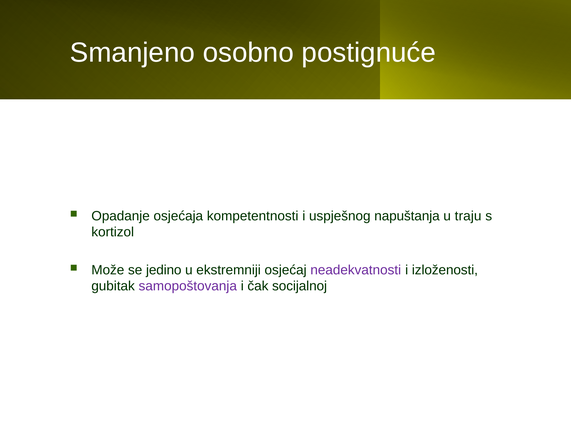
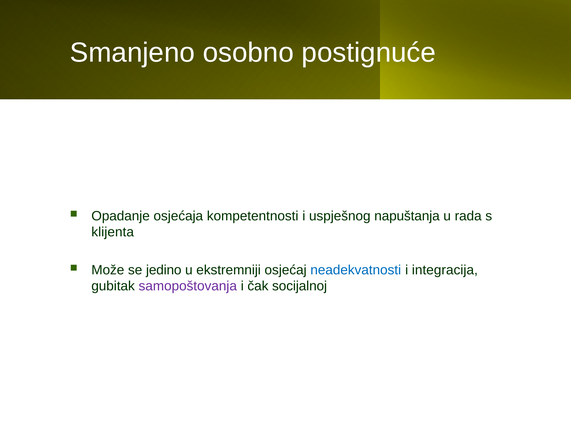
traju: traju -> rada
kortizol: kortizol -> klijenta
neadekvatnosti colour: purple -> blue
izloženosti: izloženosti -> integracija
